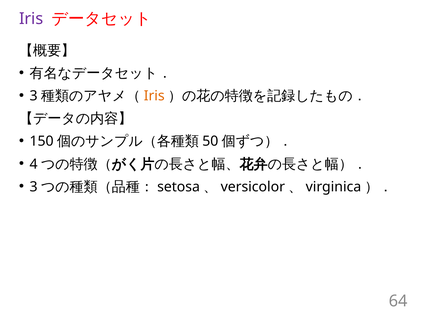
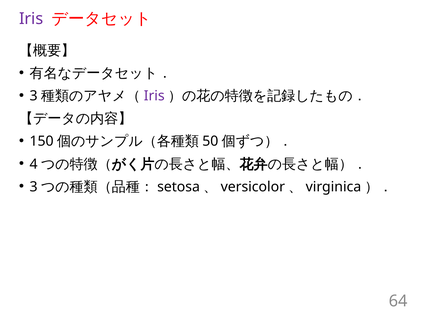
Iris at (154, 96) colour: orange -> purple
